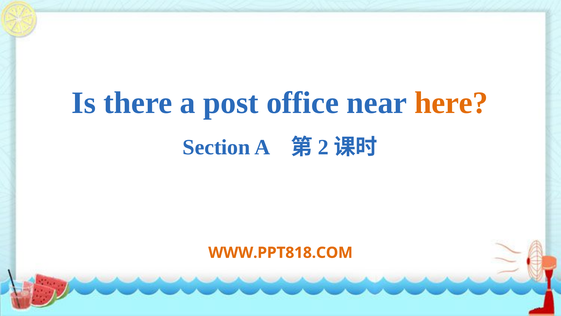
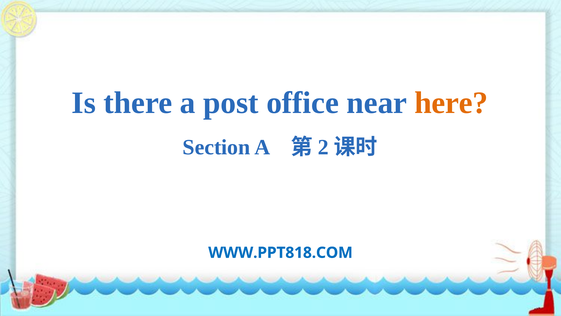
WWW.PPT818.COM colour: orange -> blue
